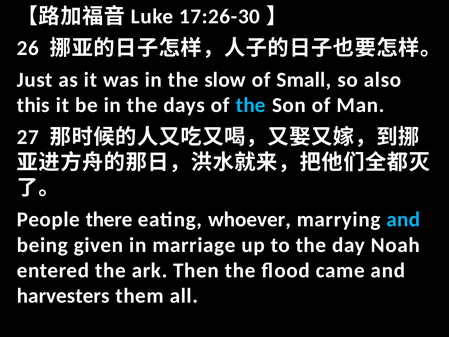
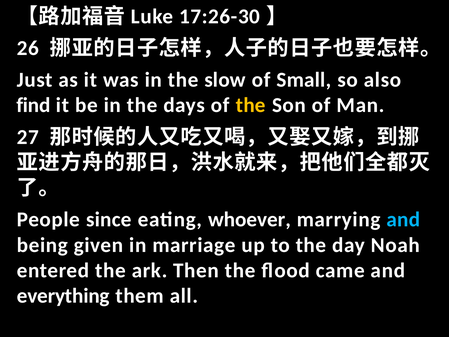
this: this -> find
the at (251, 105) colour: light blue -> yellow
there: there -> since
harvesters: harvesters -> everything
